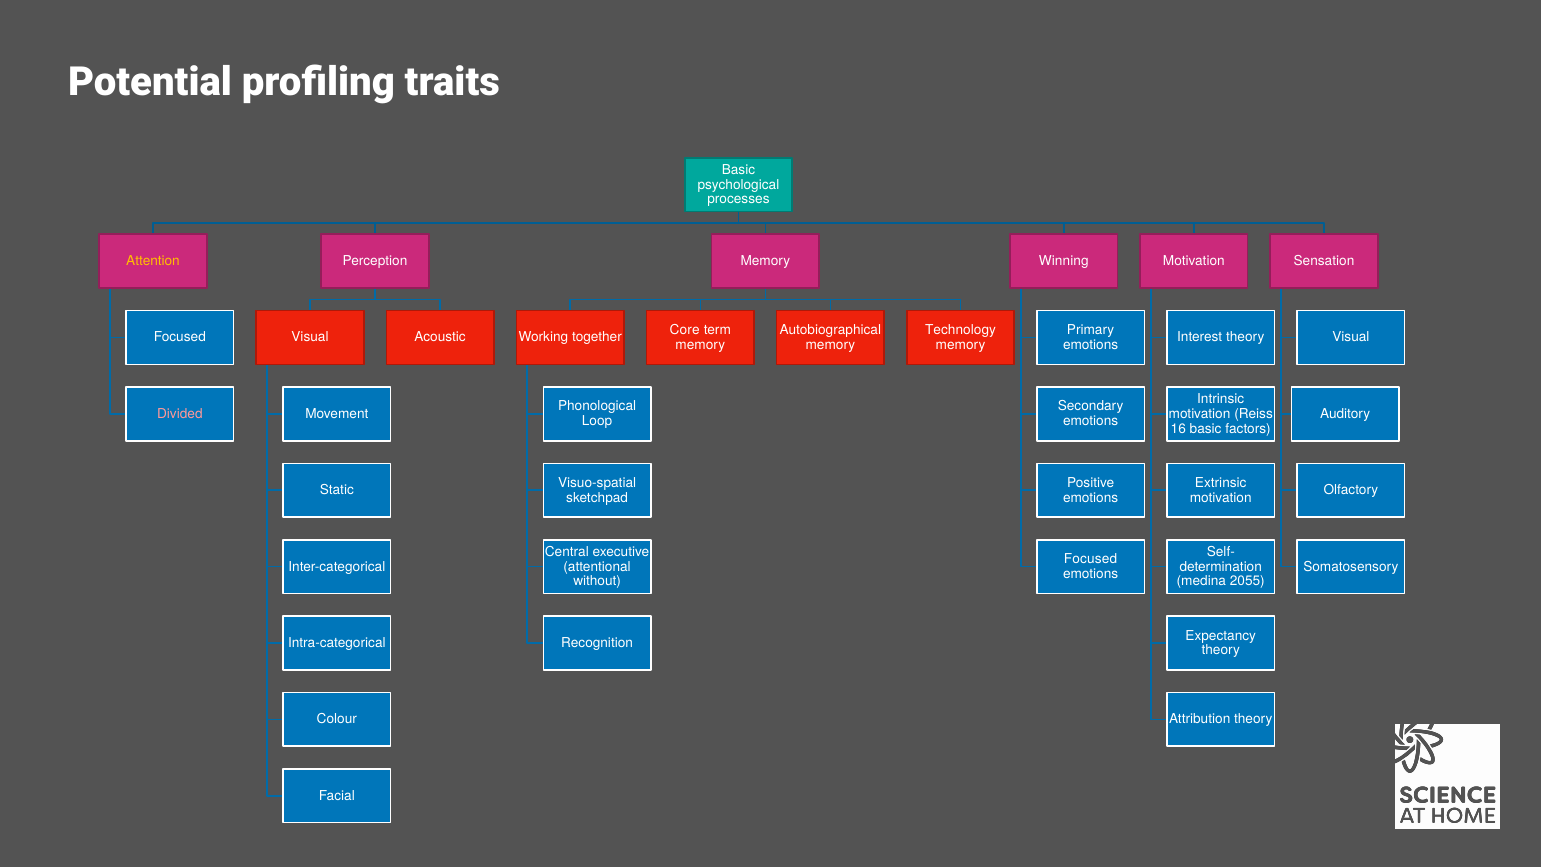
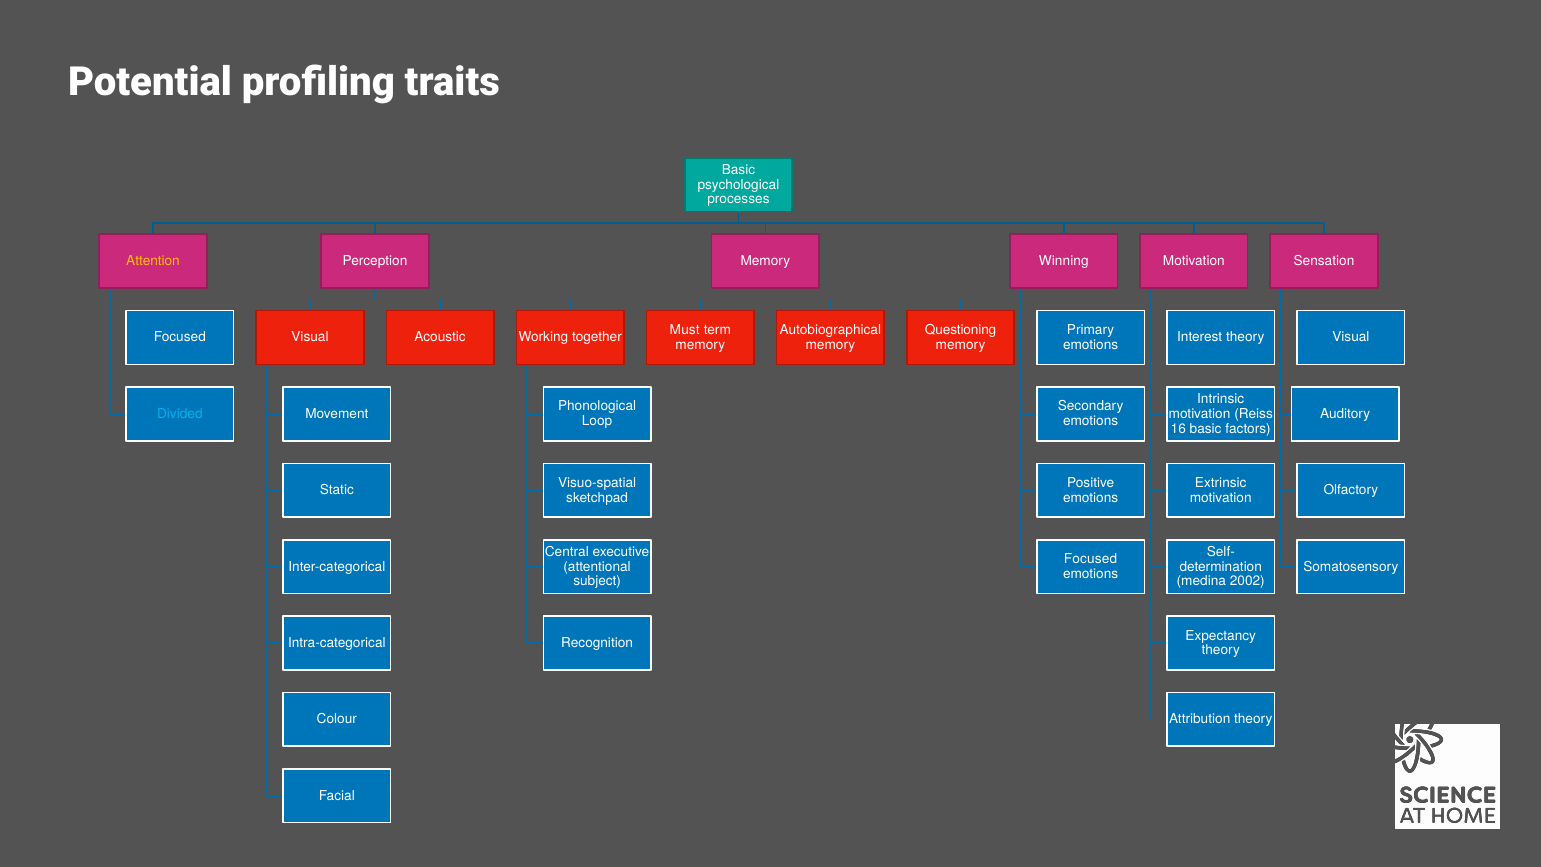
Core: Core -> Must
Technology: Technology -> Questioning
Divided colour: pink -> light blue
without: without -> subject
2055: 2055 -> 2002
